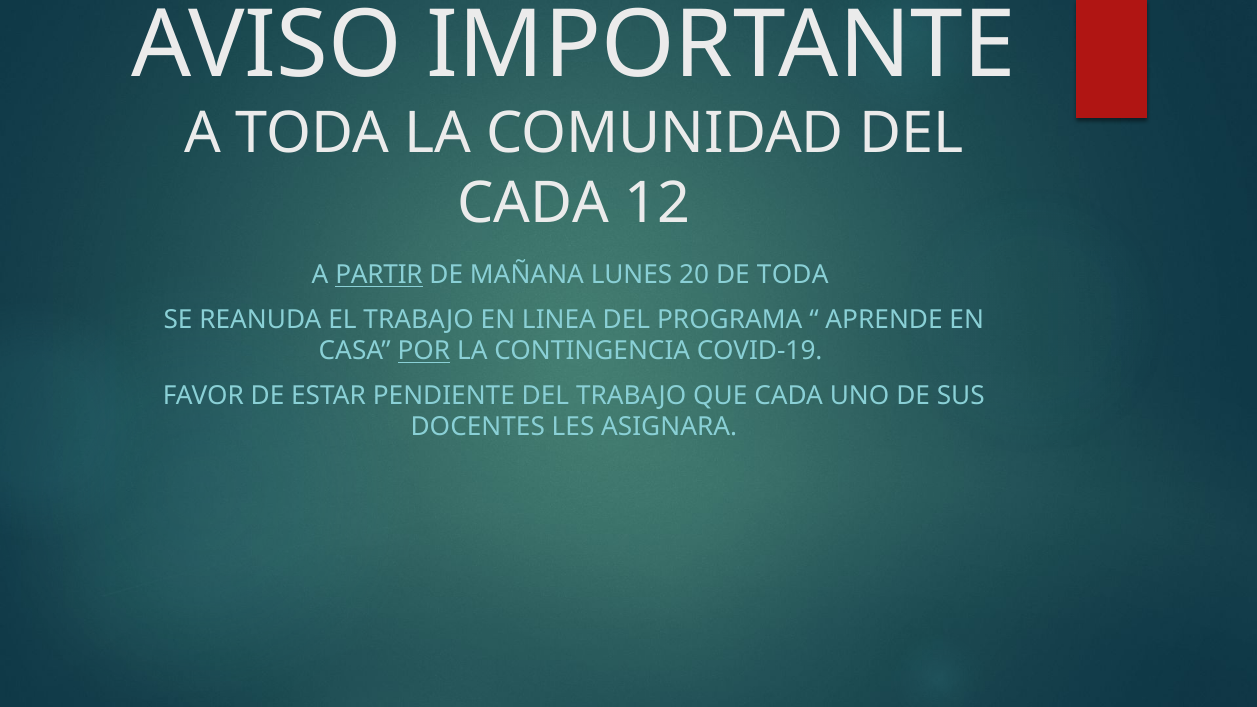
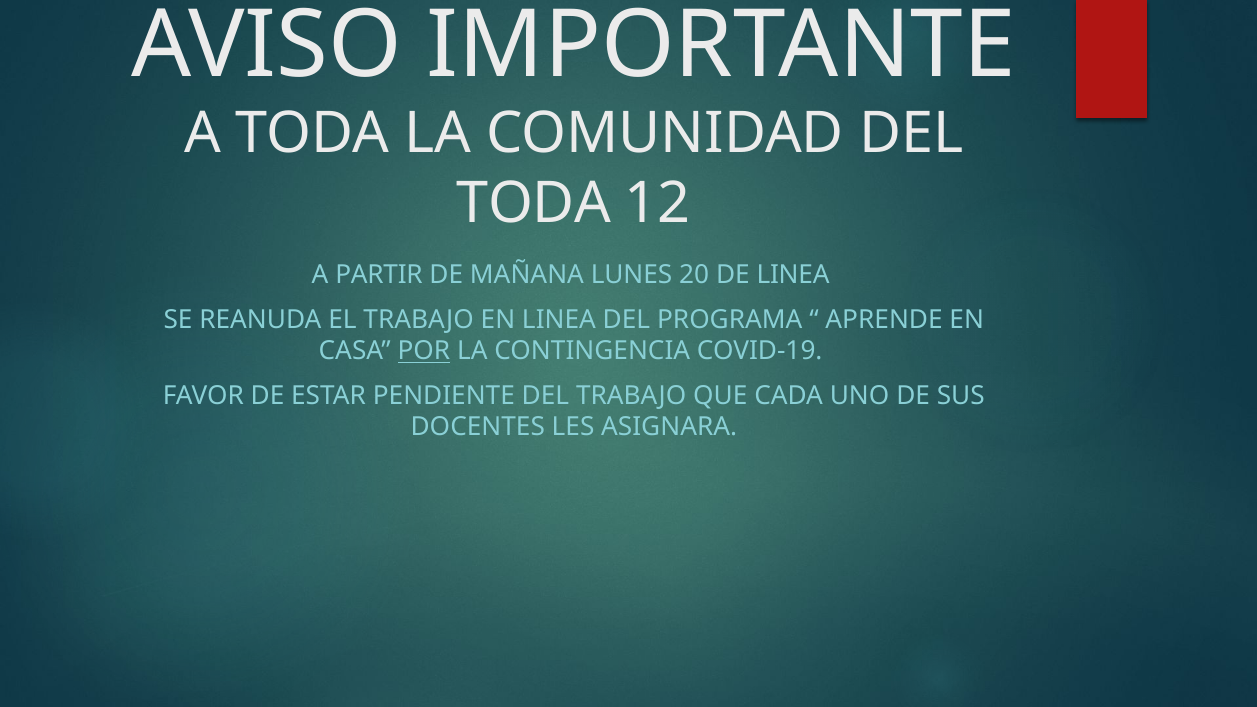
CADA at (534, 203): CADA -> TODA
PARTIR underline: present -> none
DE TODA: TODA -> LINEA
